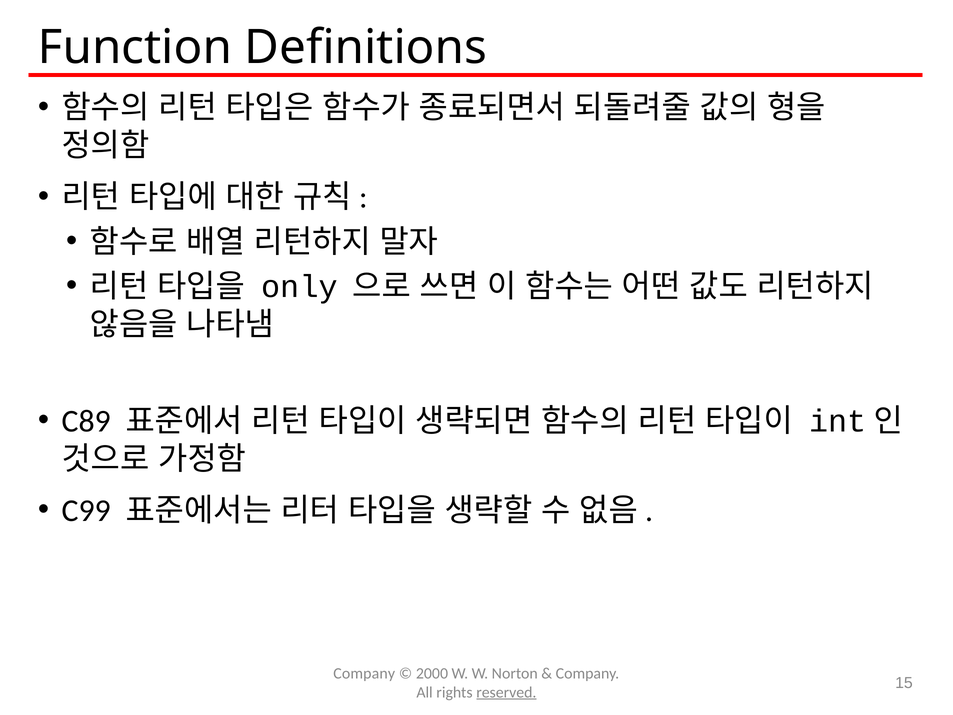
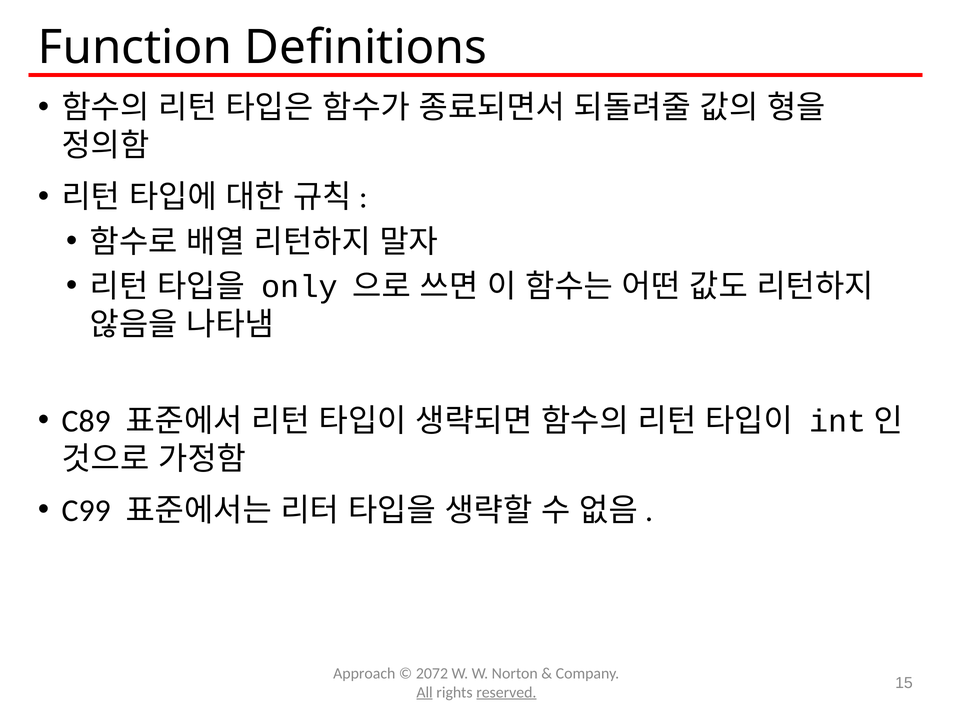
Company at (364, 673): Company -> Approach
2000: 2000 -> 2072
All underline: none -> present
